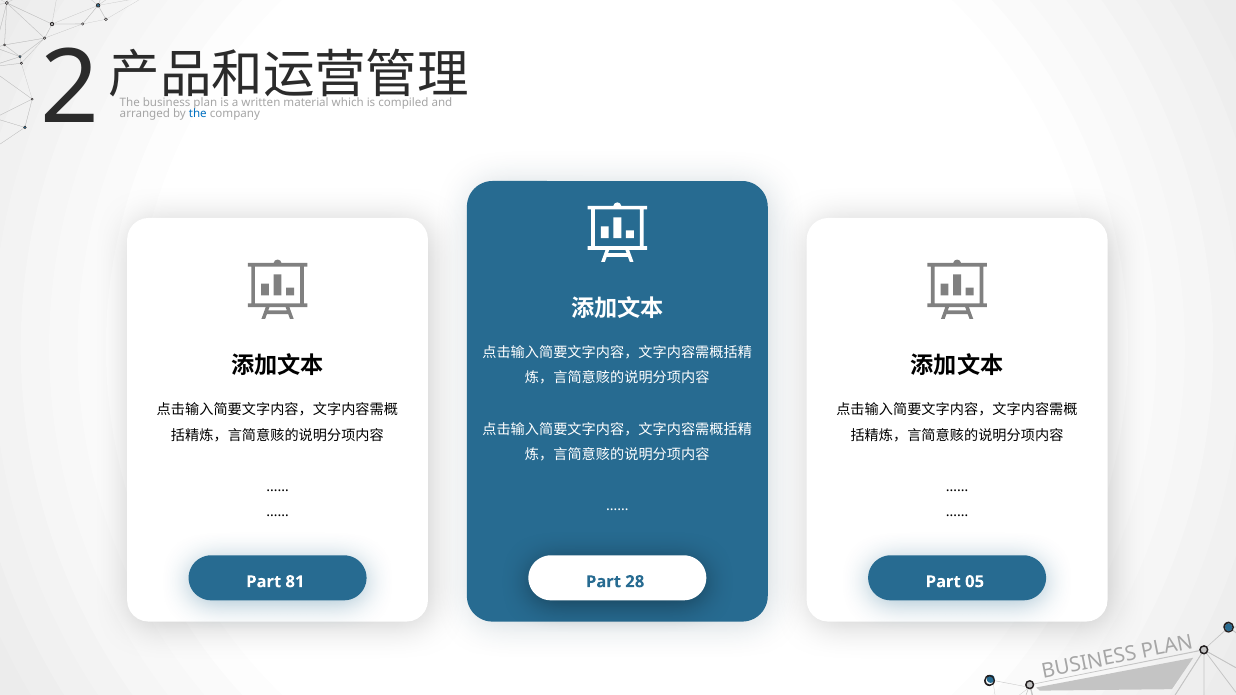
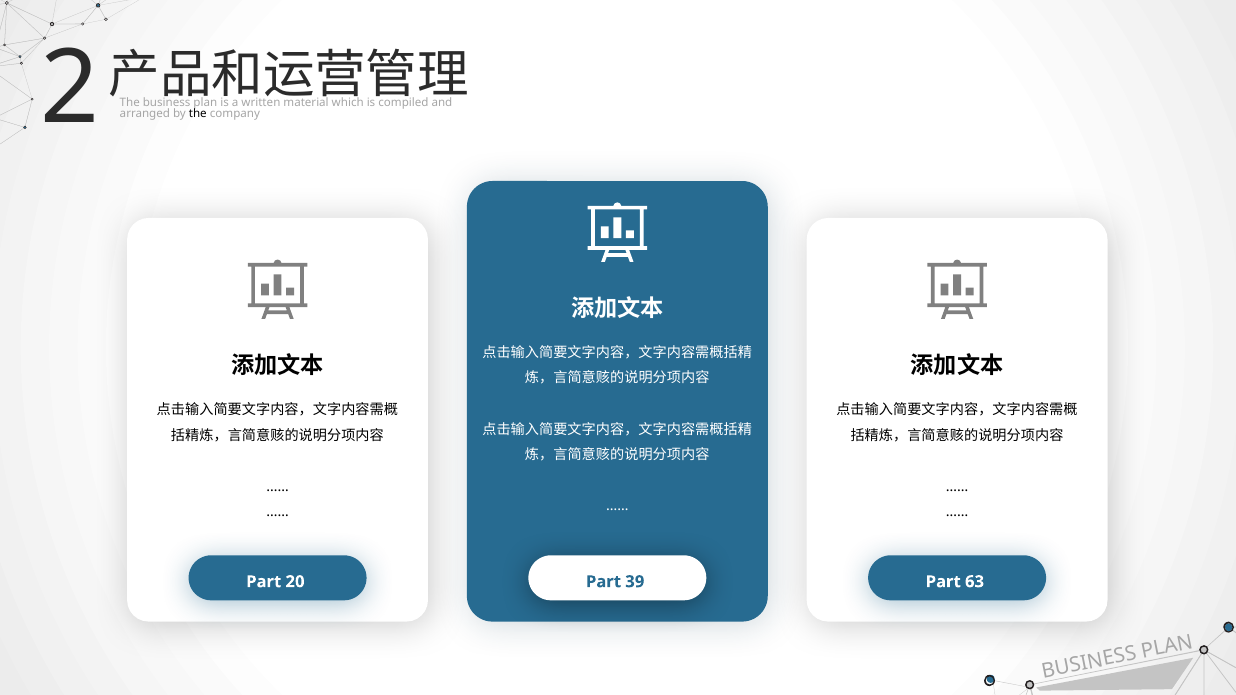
the at (198, 114) colour: blue -> black
81: 81 -> 20
28: 28 -> 39
05: 05 -> 63
